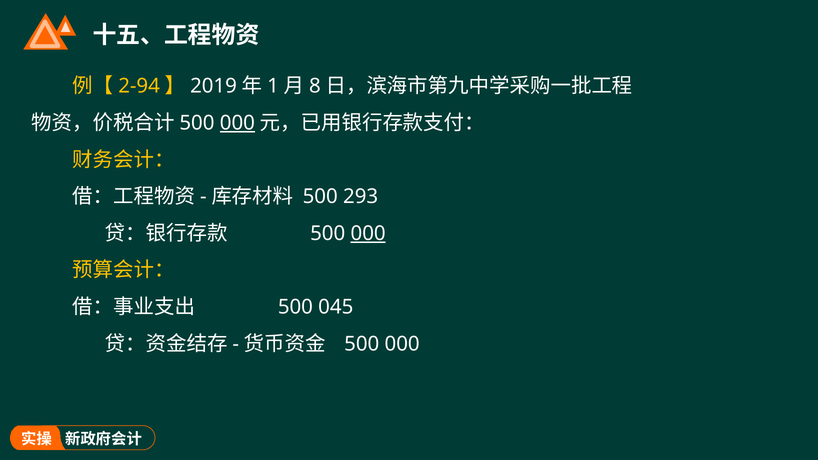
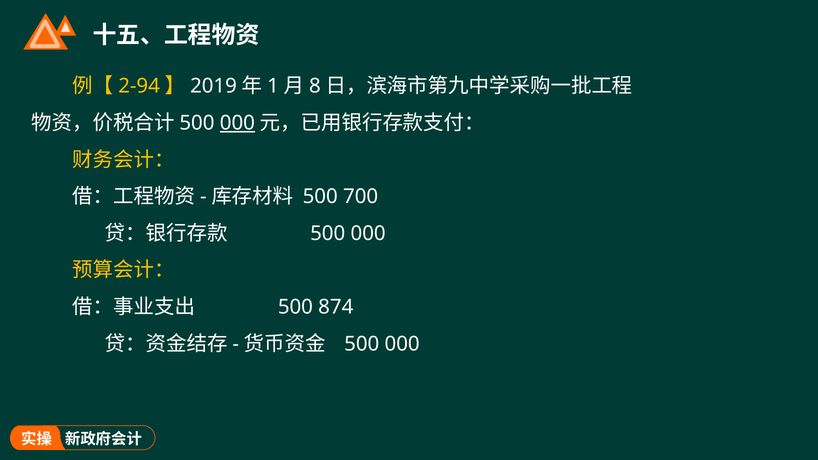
293: 293 -> 700
000 at (368, 234) underline: present -> none
045: 045 -> 874
